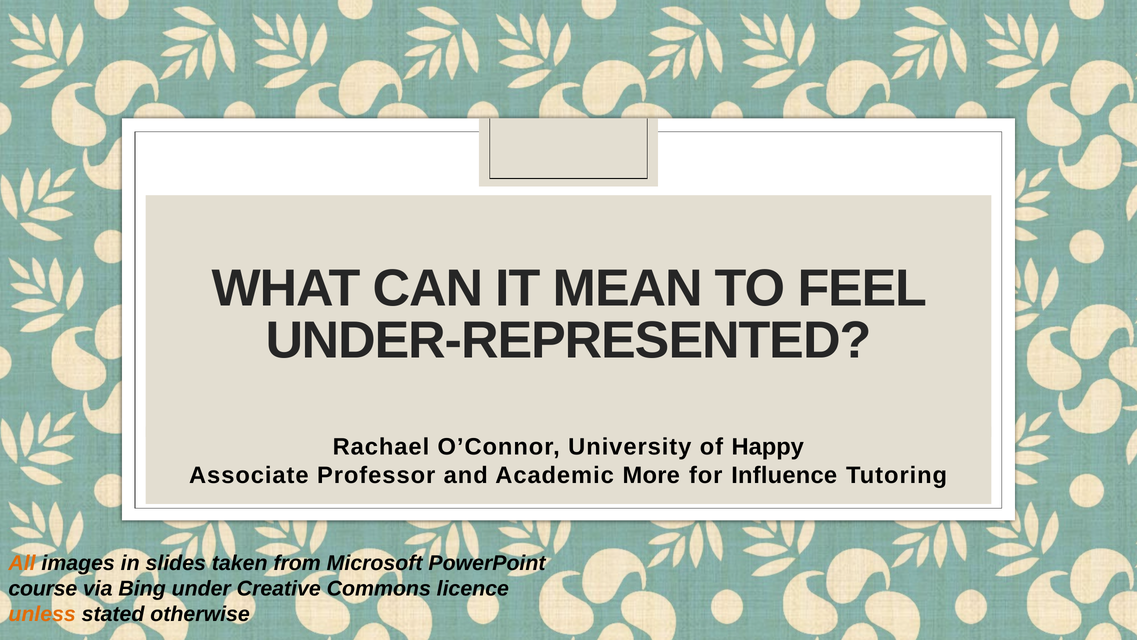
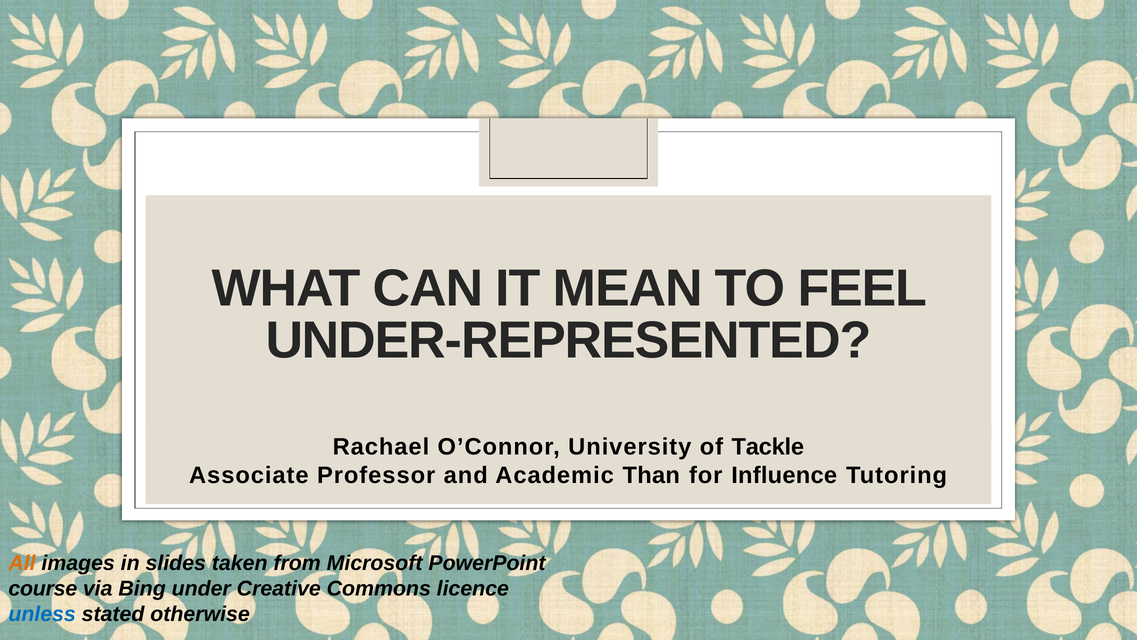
Happy: Happy -> Tackle
More: More -> Than
unless colour: orange -> blue
